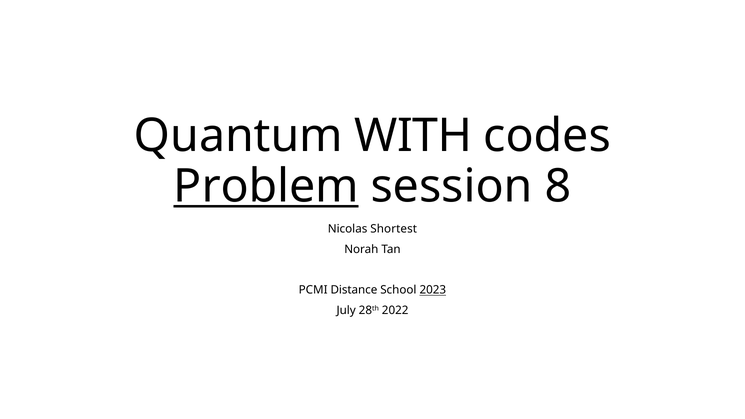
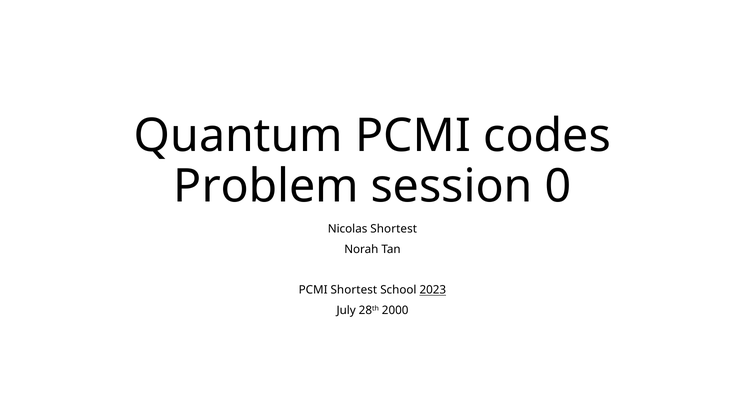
Quantum WITH: WITH -> PCMI
Problem underline: present -> none
8: 8 -> 0
PCMI Distance: Distance -> Shortest
2022: 2022 -> 2000
